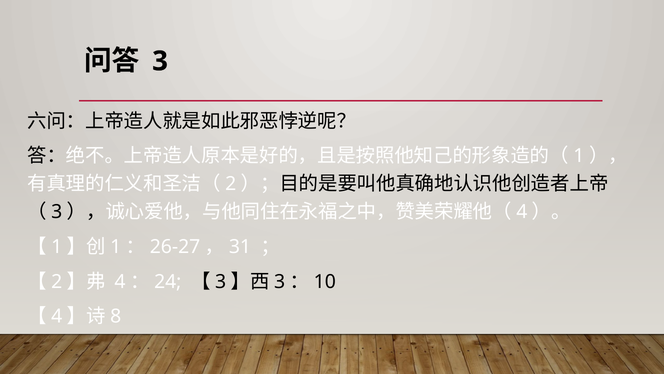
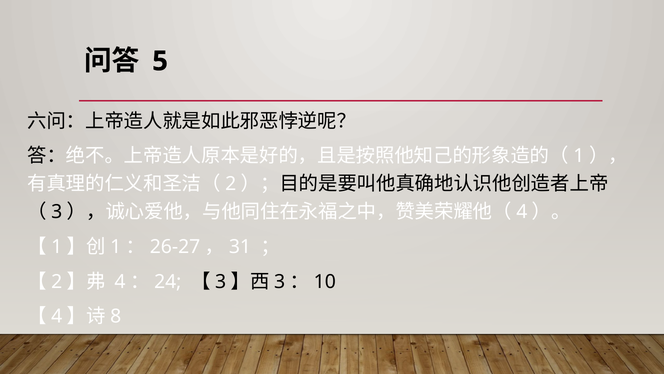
3 at (160, 61): 3 -> 5
